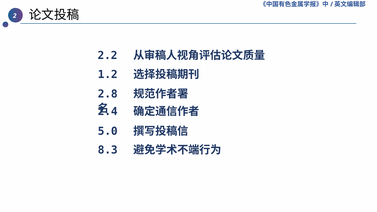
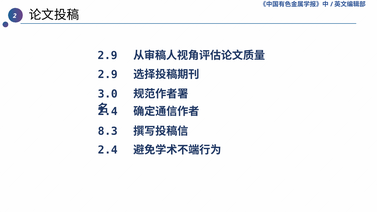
2.2 at (107, 56): 2.2 -> 2.9
1.2 at (108, 74): 1.2 -> 2.9
2.8: 2.8 -> 3.0
5.0: 5.0 -> 8.3
8.3 at (108, 150): 8.3 -> 2.4
